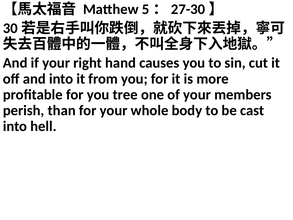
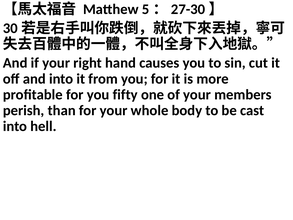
tree: tree -> fifty
